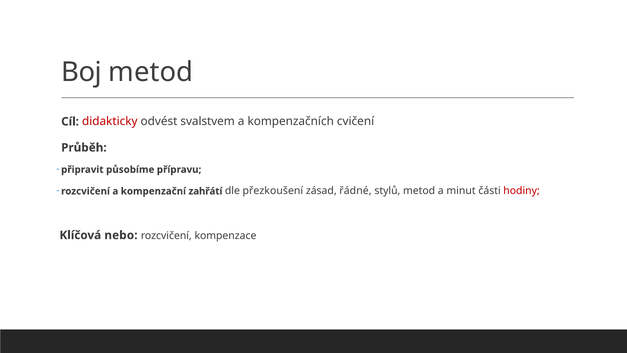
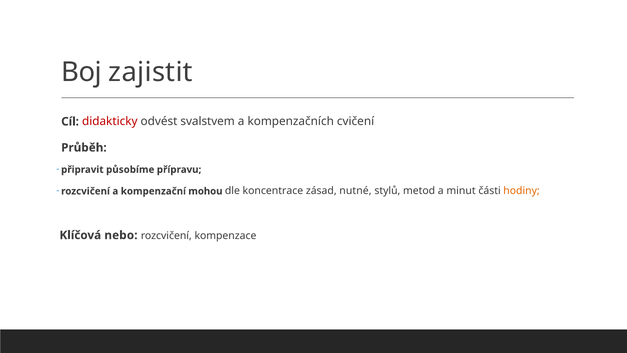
Boj metod: metod -> zajistit
zahřátí: zahřátí -> mohou
přezkoušení: přezkoušení -> koncentrace
řádné: řádné -> nutné
hodiny colour: red -> orange
